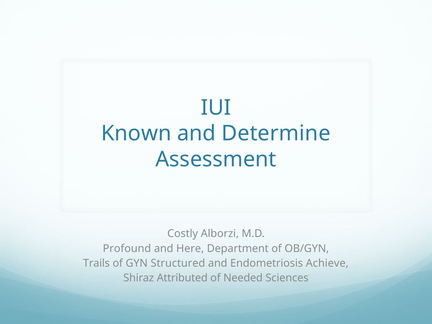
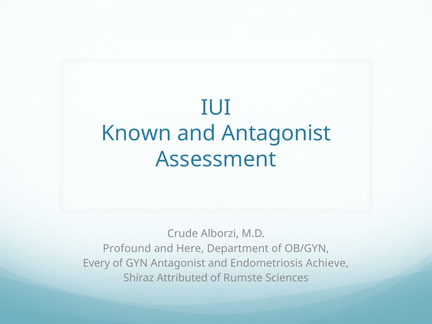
and Determine: Determine -> Antagonist
Costly: Costly -> Crude
Trails: Trails -> Every
GYN Structured: Structured -> Antagonist
Needed: Needed -> Rumste
